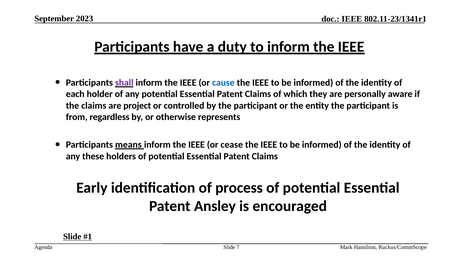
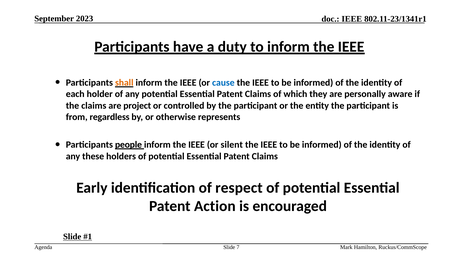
shall colour: purple -> orange
means: means -> people
cease: cease -> silent
process: process -> respect
Ansley: Ansley -> Action
